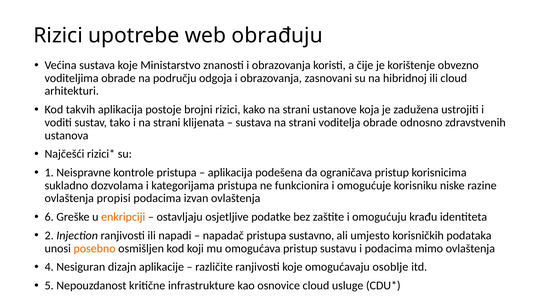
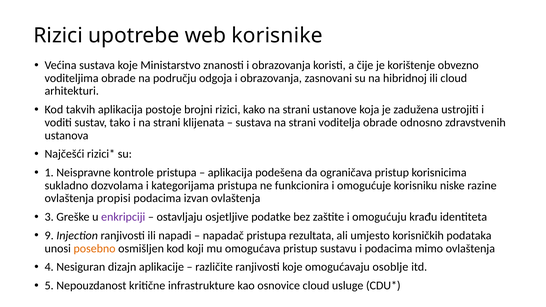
obrađuju: obrađuju -> korisnike
6: 6 -> 3
enkripciji colour: orange -> purple
2: 2 -> 9
sustavno: sustavno -> rezultata
